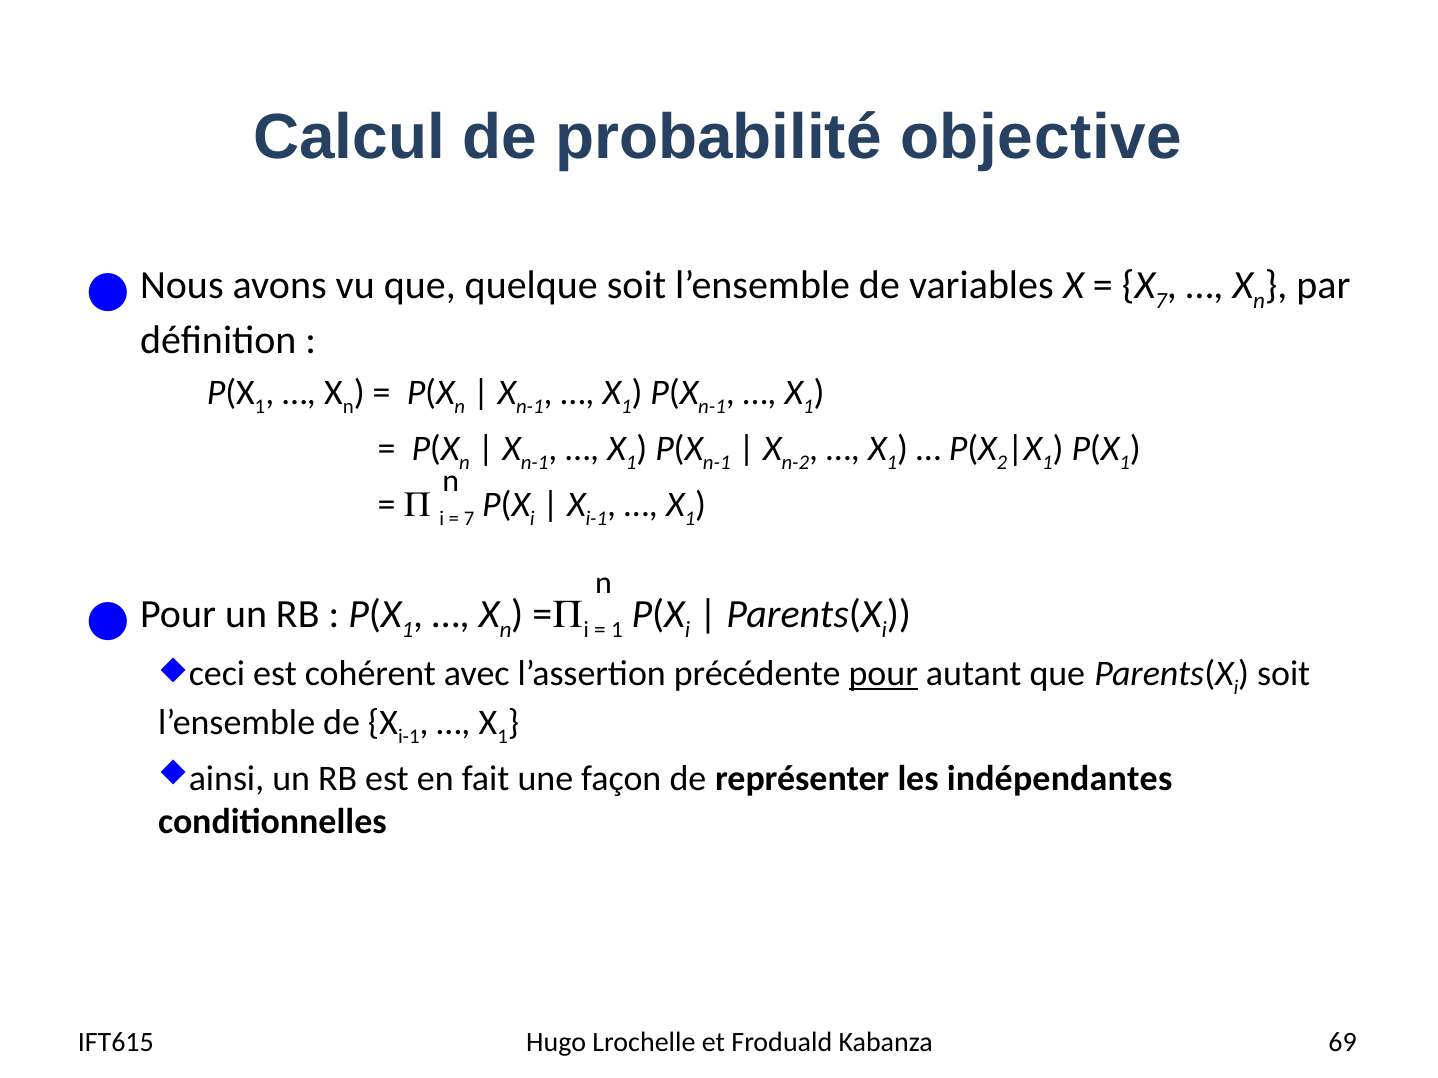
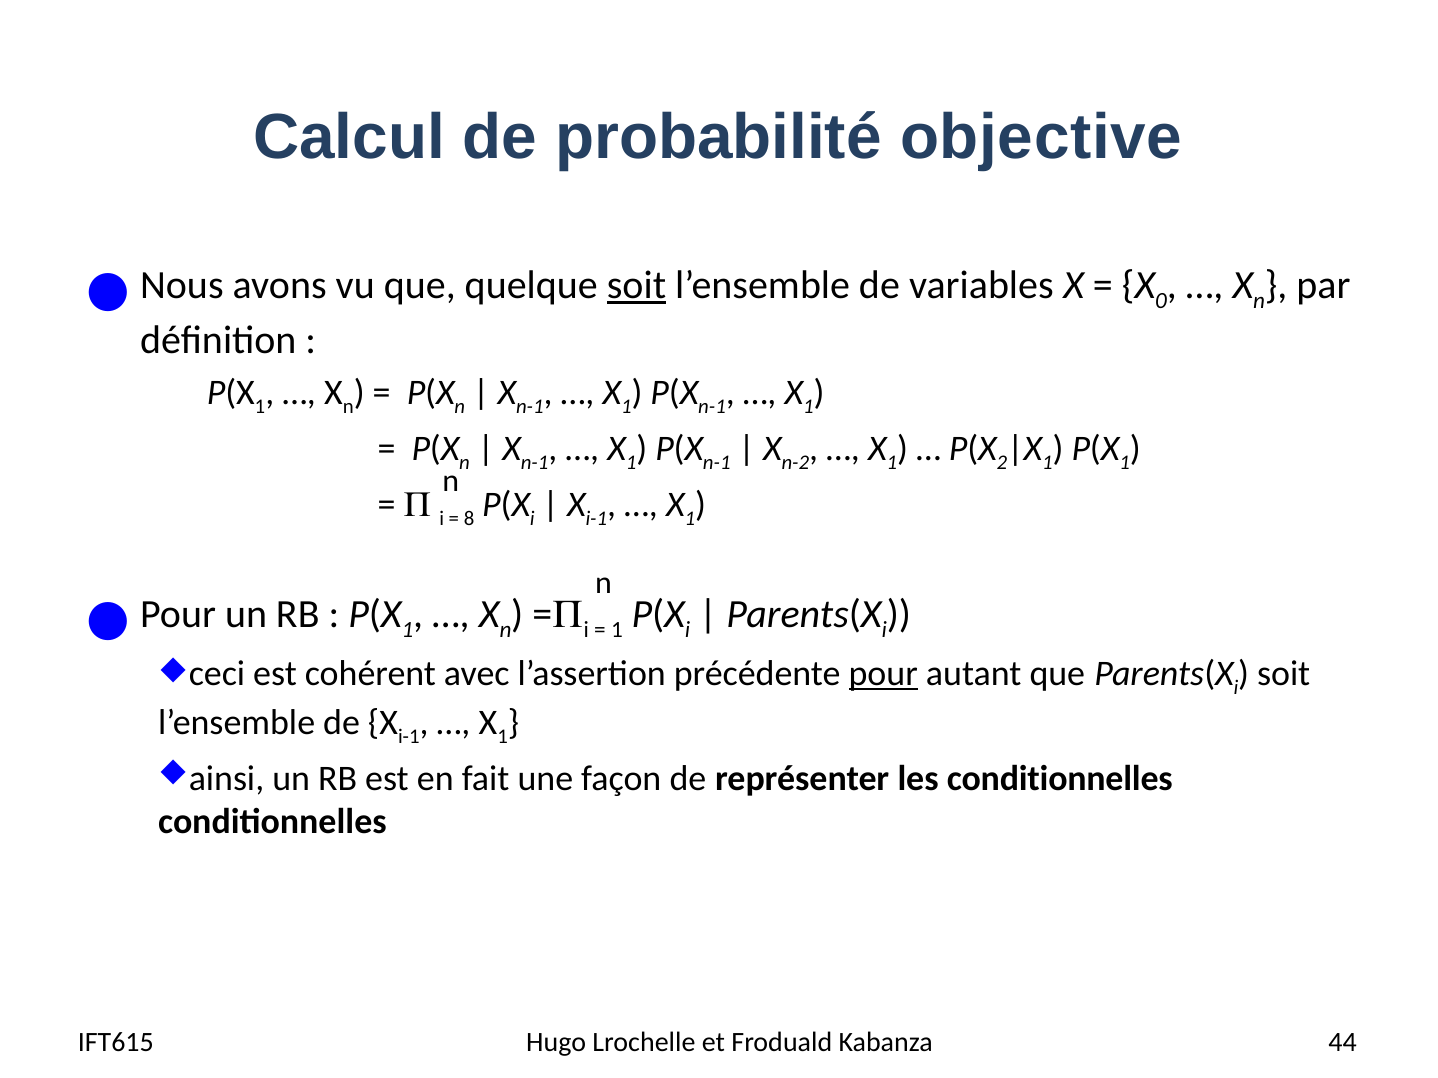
soit at (636, 286) underline: none -> present
X 7: 7 -> 0
7 at (469, 519): 7 -> 8
les indépendantes: indépendantes -> conditionnelles
69: 69 -> 44
